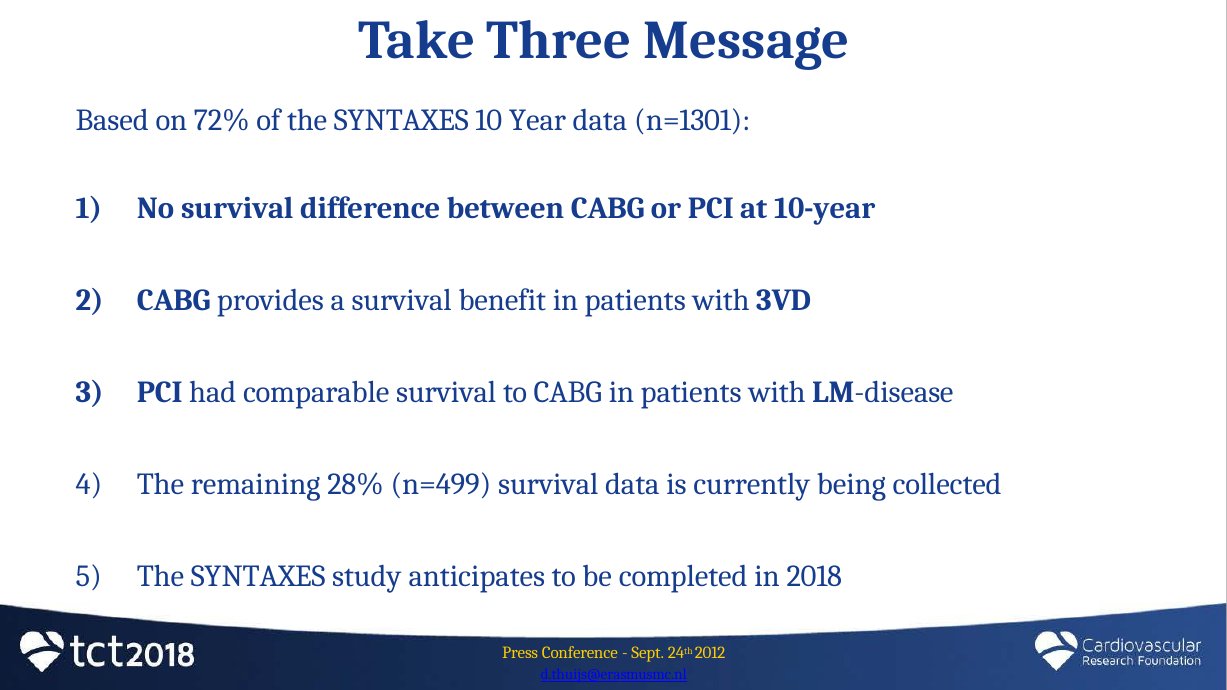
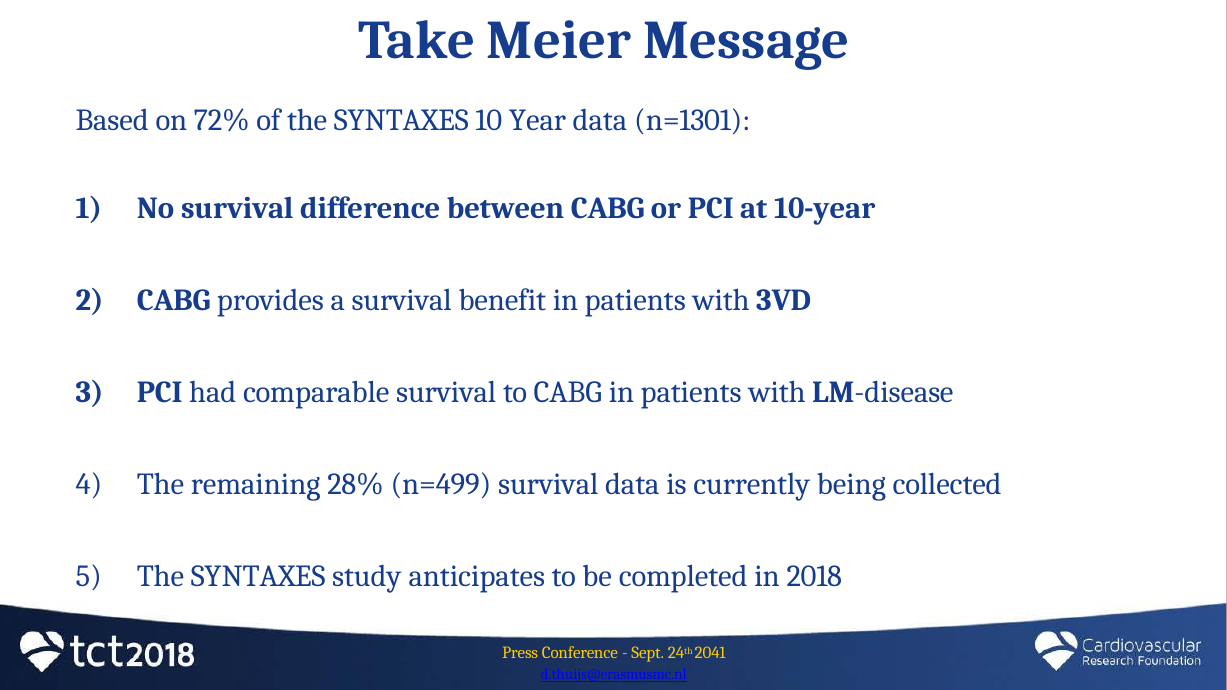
Three: Three -> Meier
2012: 2012 -> 2041
